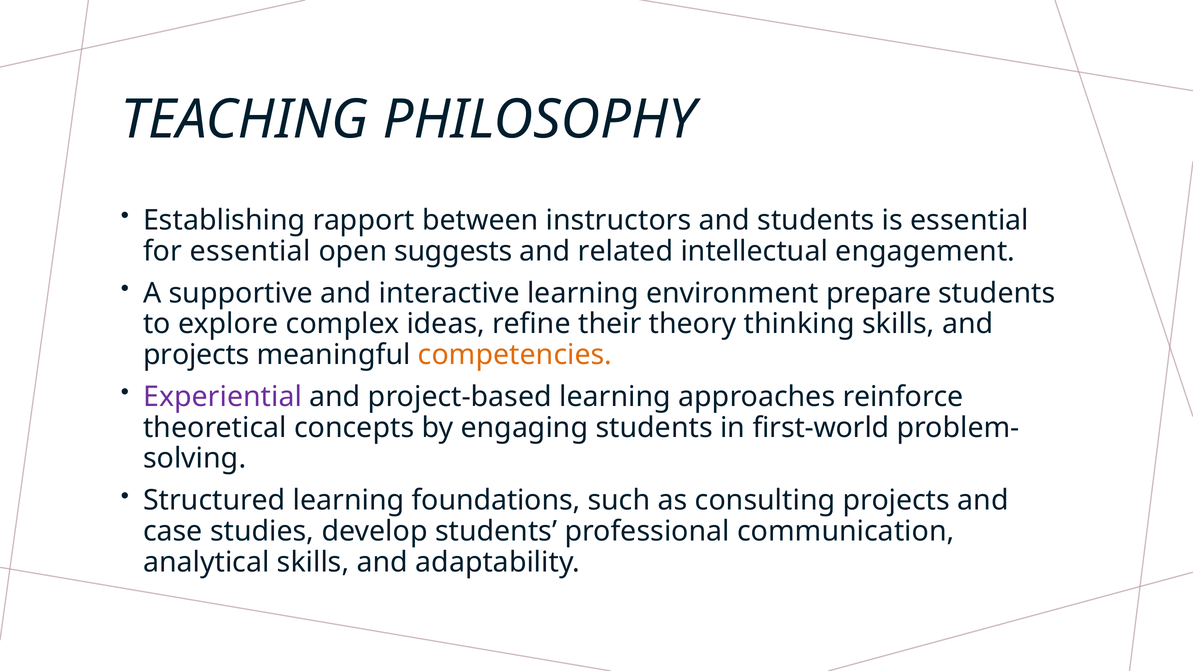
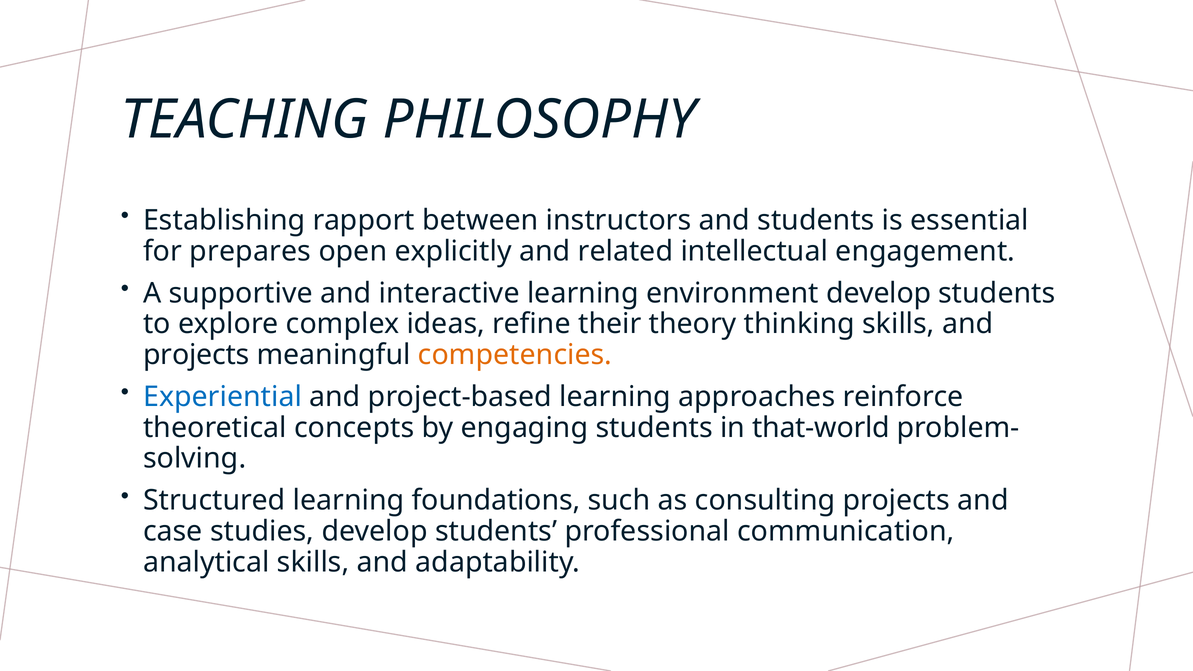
for essential: essential -> prepares
suggests: suggests -> explicitly
environment prepare: prepare -> develop
Experiential colour: purple -> blue
first-world: first-world -> that-world
